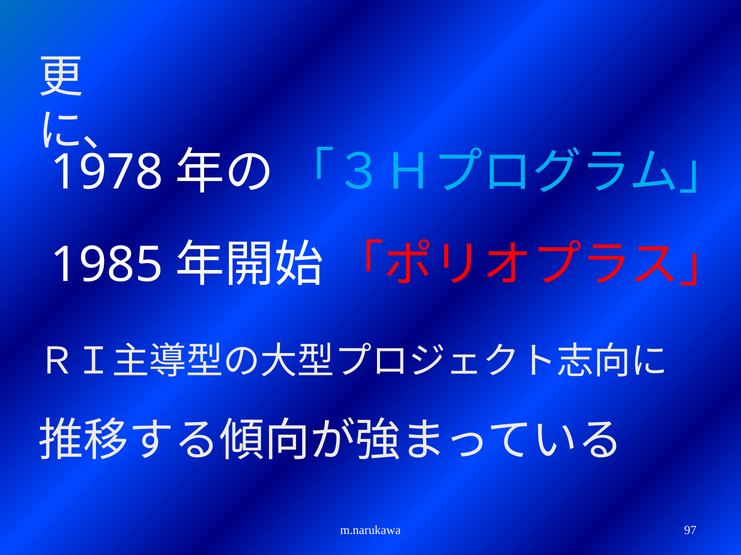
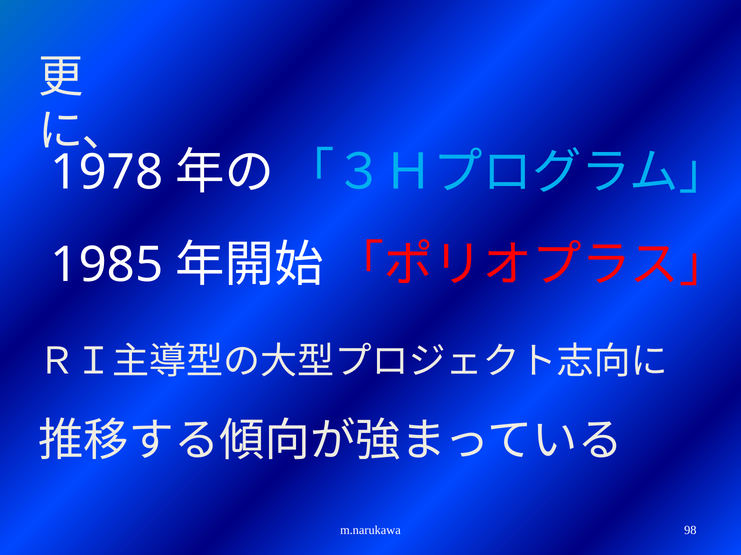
97: 97 -> 98
